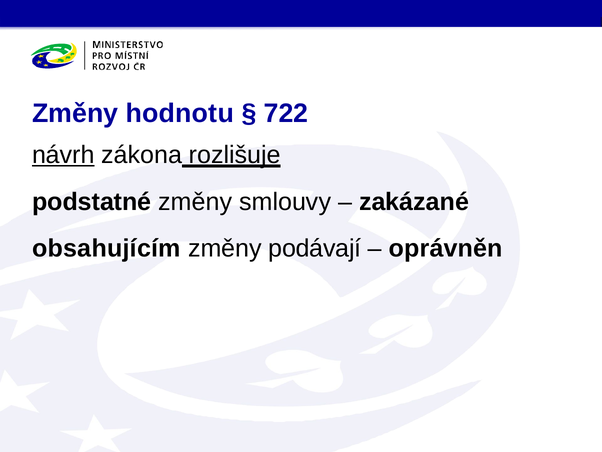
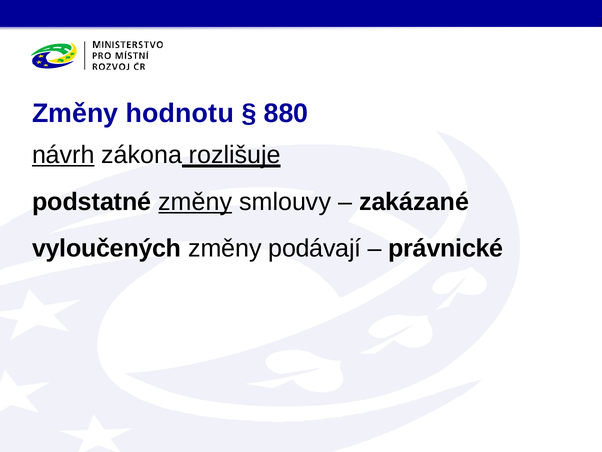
722: 722 -> 880
změny at (195, 202) underline: none -> present
obsahujícím: obsahujícím -> vyloučených
oprávněn: oprávněn -> právnické
